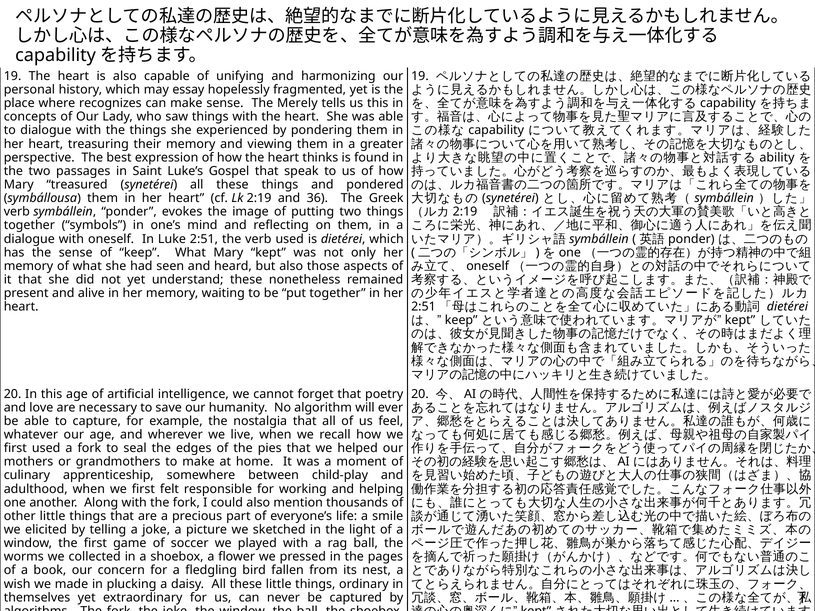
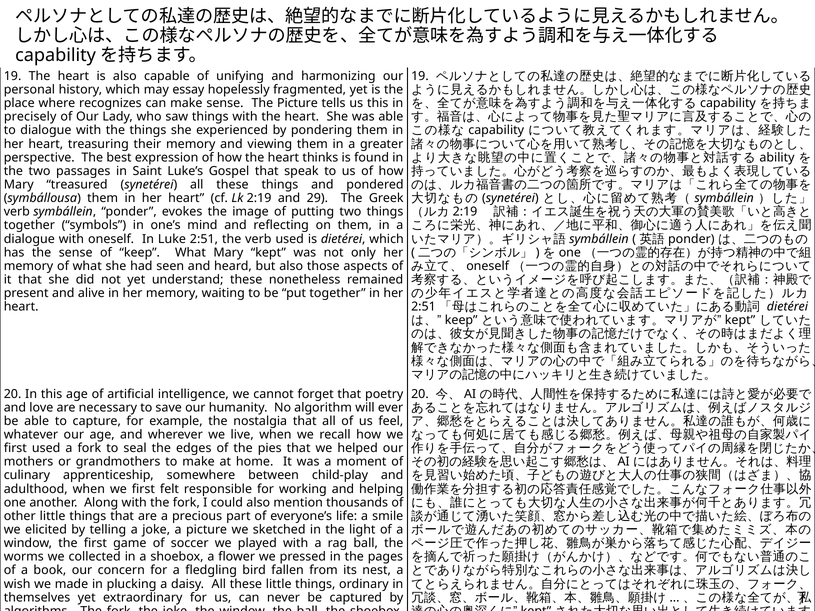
The Merely: Merely -> Picture
concepts: concepts -> precisely
36: 36 -> 29
